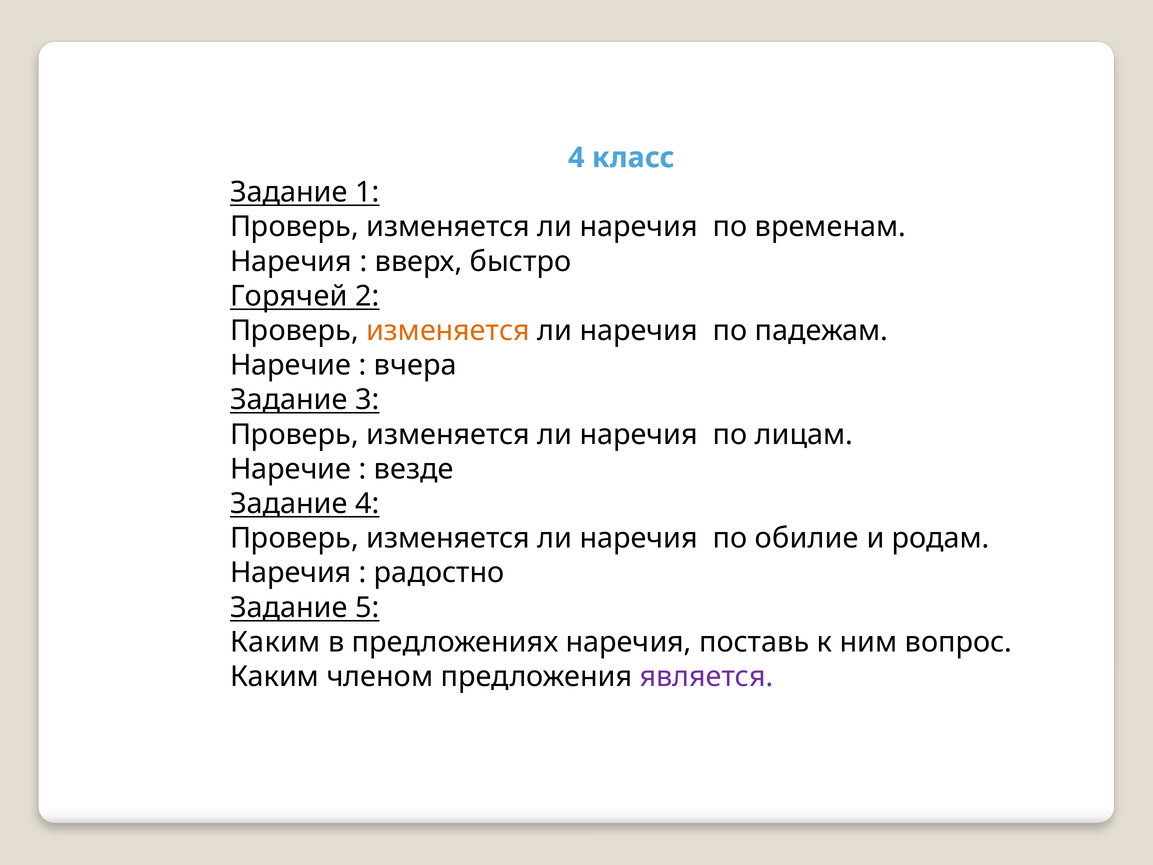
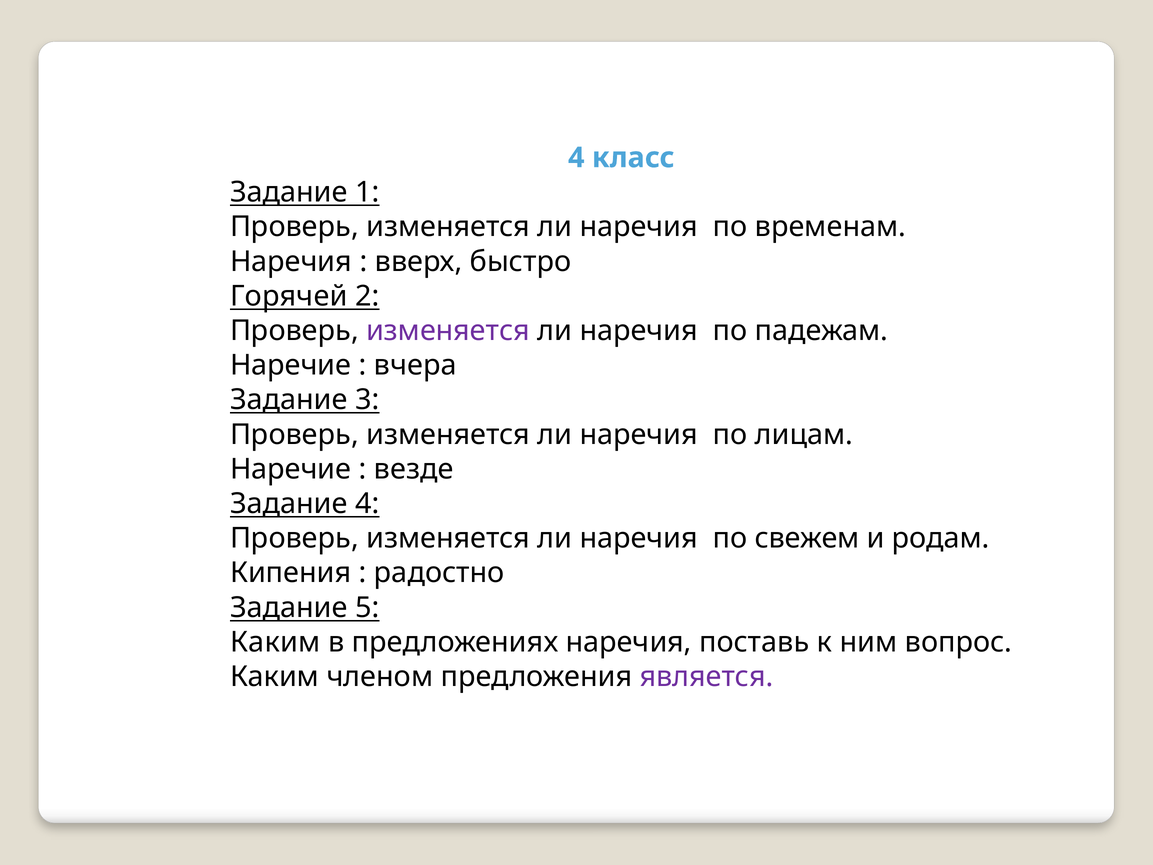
изменяется at (448, 331) colour: orange -> purple
обилие: обилие -> свежем
Наречия at (291, 573): Наречия -> Кипения
